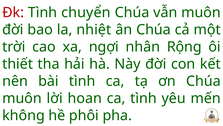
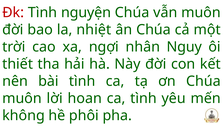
chuyển: chuyển -> nguyện
Rộng: Rộng -> Nguy
